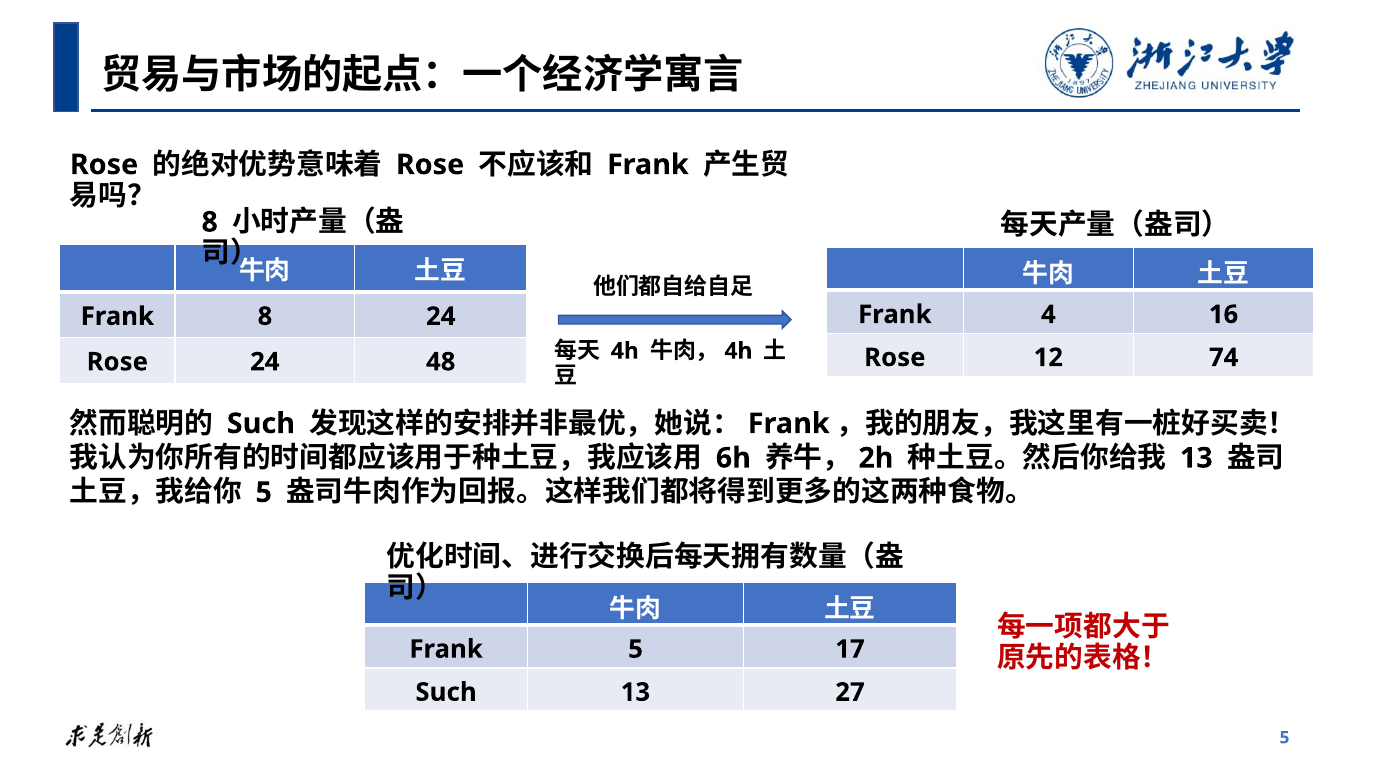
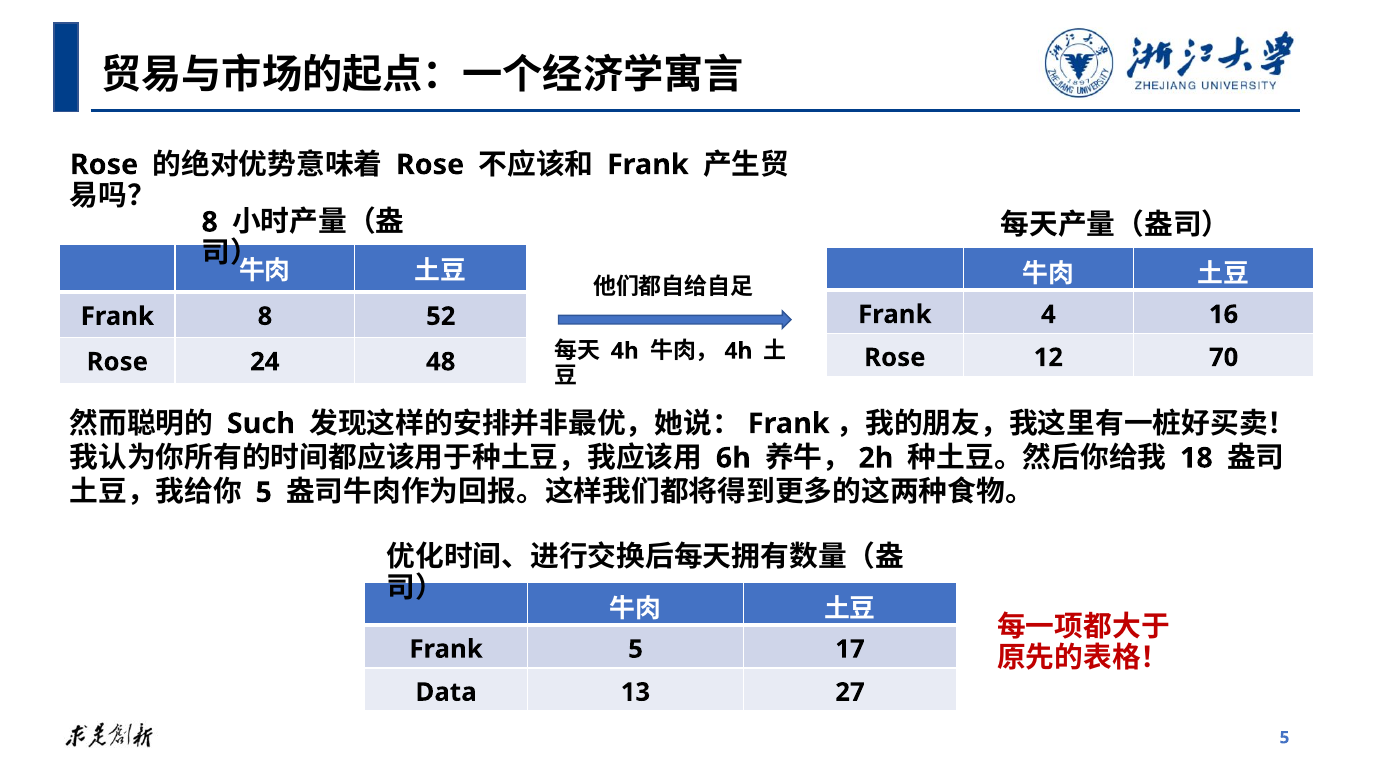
8 24: 24 -> 52
74: 74 -> 70
13 at (1196, 458): 13 -> 18
Such at (446, 692): Such -> Data
